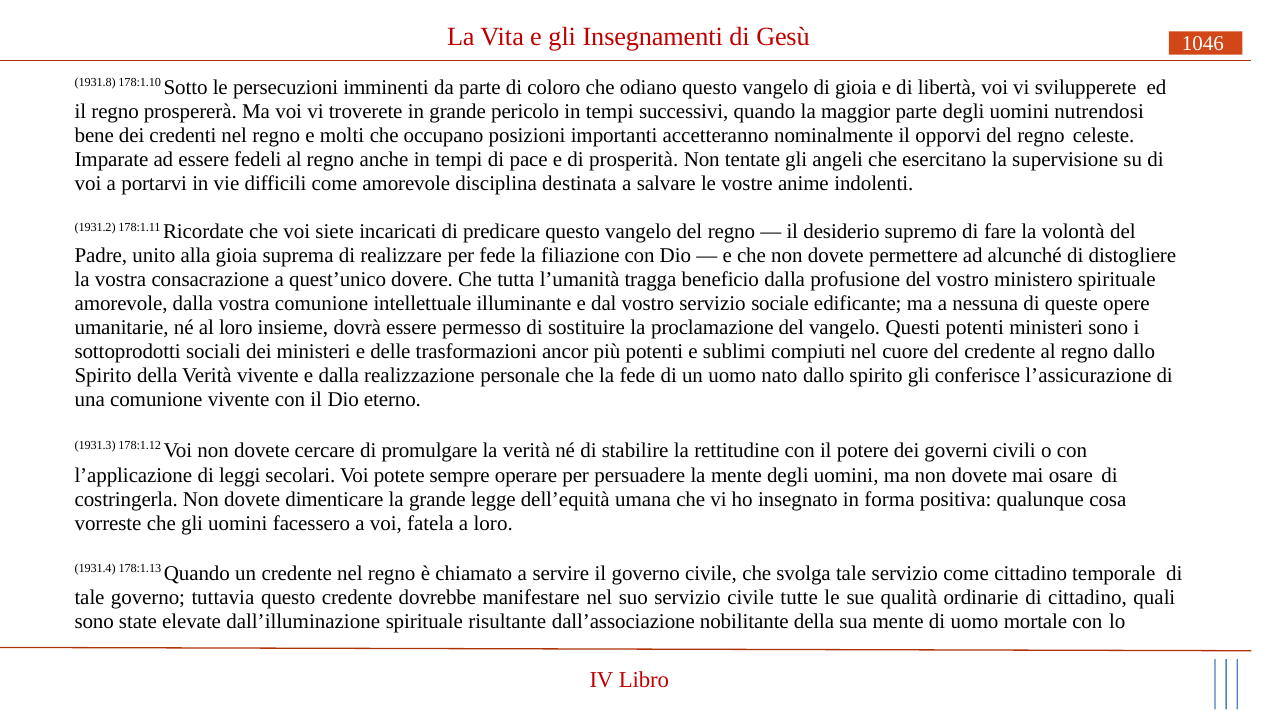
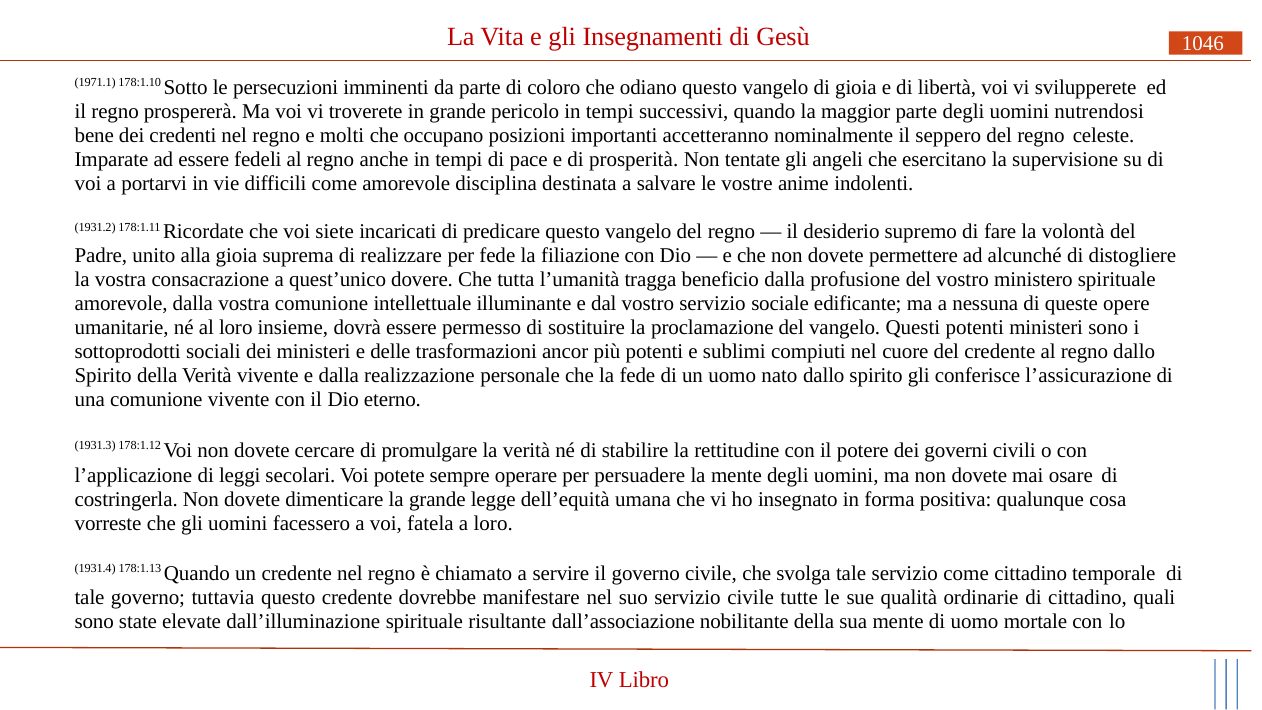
1931.8: 1931.8 -> 1971.1
opporvi: opporvi -> seppero
